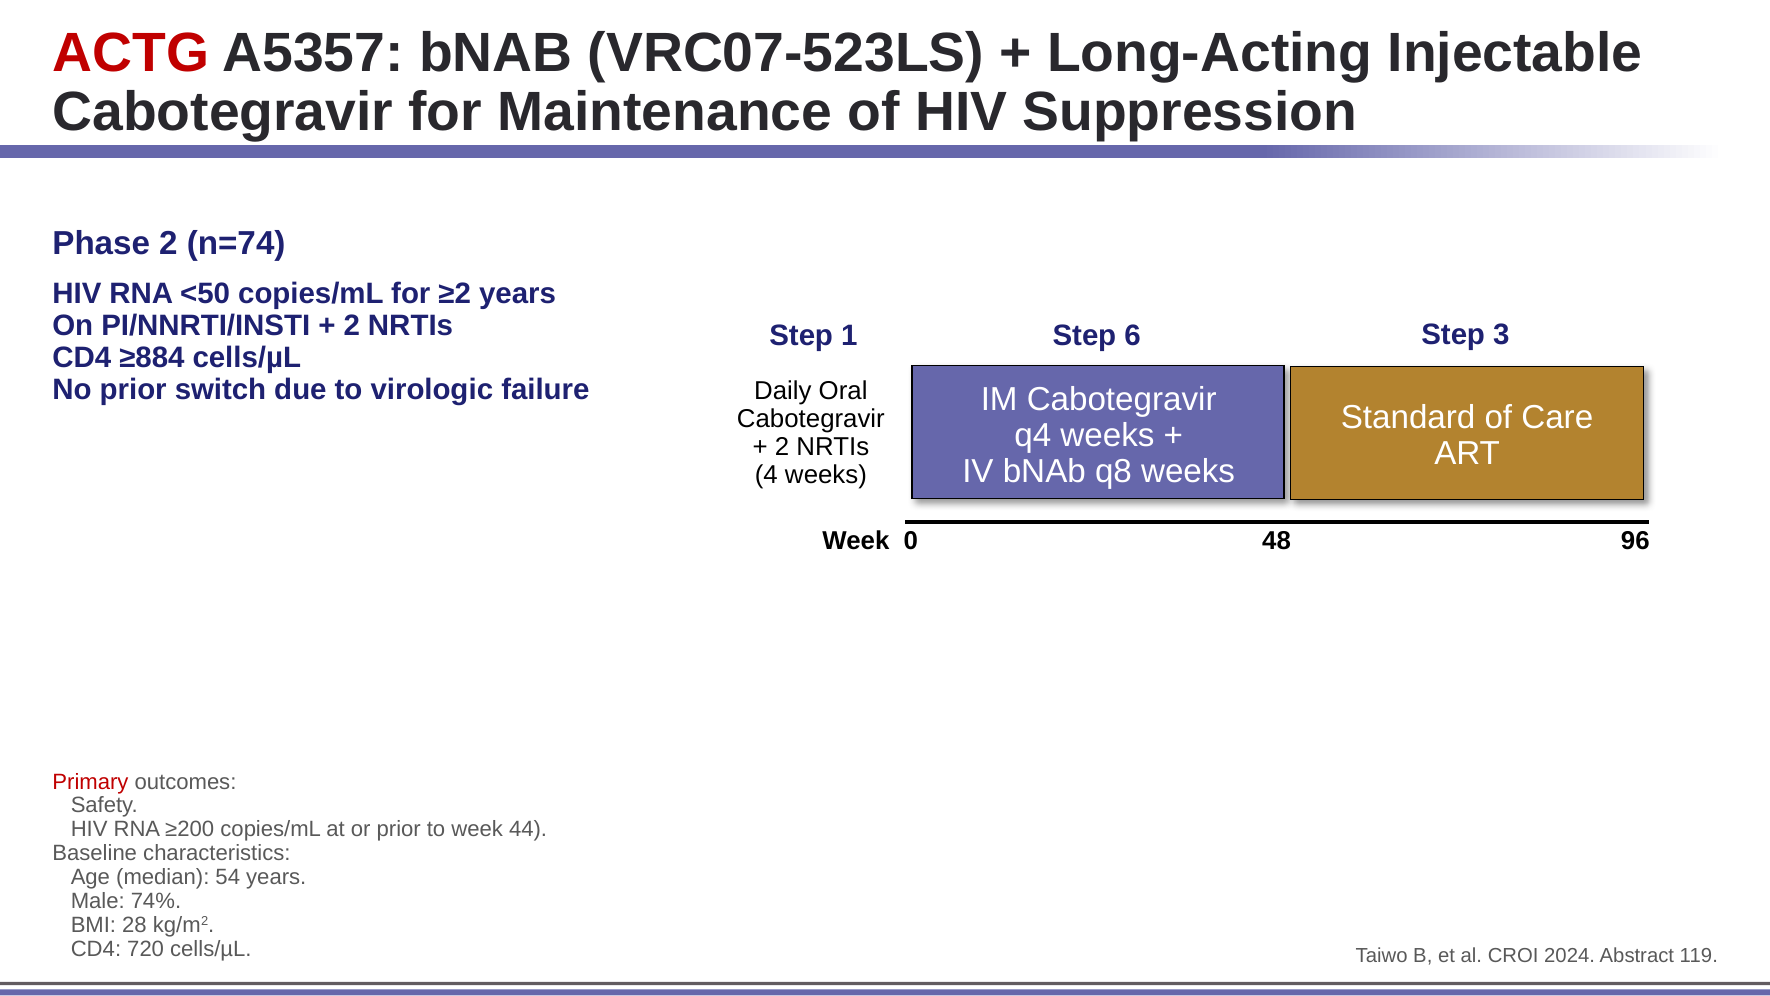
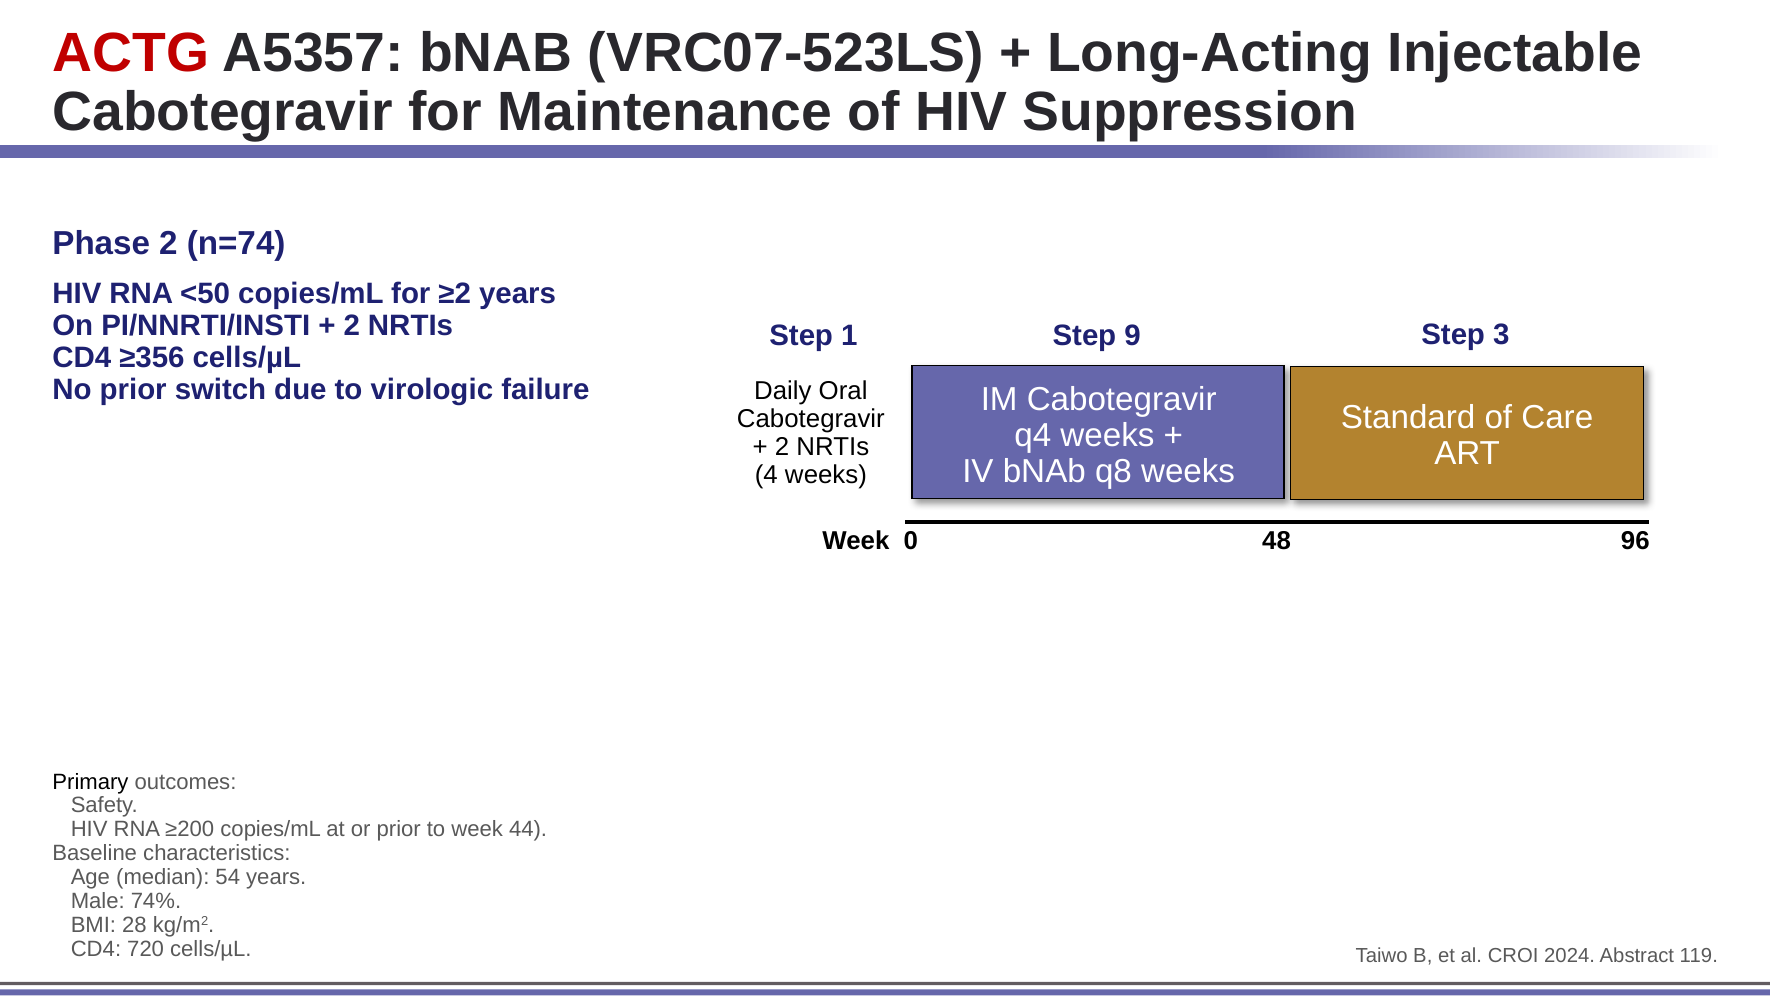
6: 6 -> 9
≥884: ≥884 -> ≥356
Primary colour: red -> black
